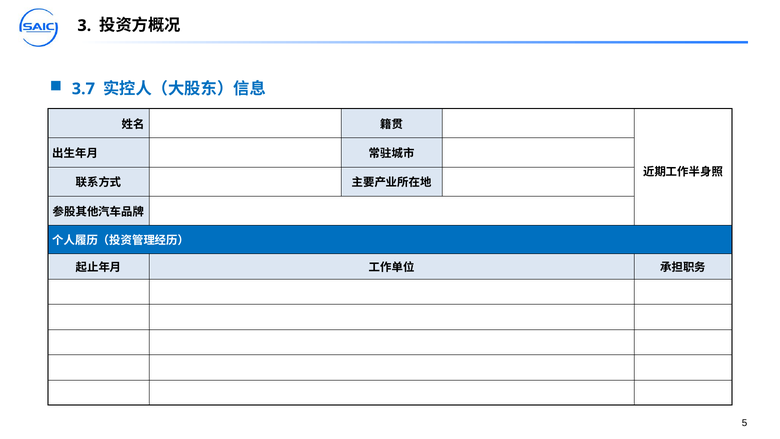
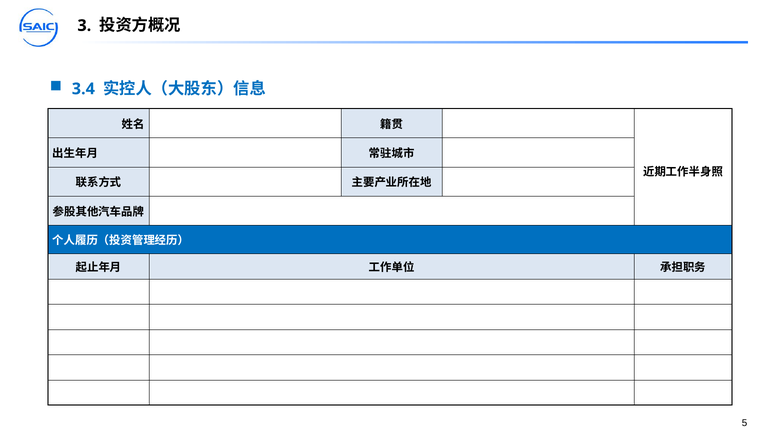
3.7: 3.7 -> 3.4
